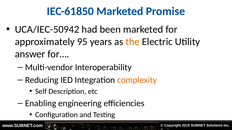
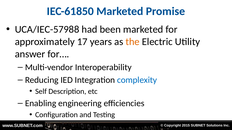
UCA/IEC-50942: UCA/IEC-50942 -> UCA/IEC-57988
95: 95 -> 17
complexity colour: orange -> blue
